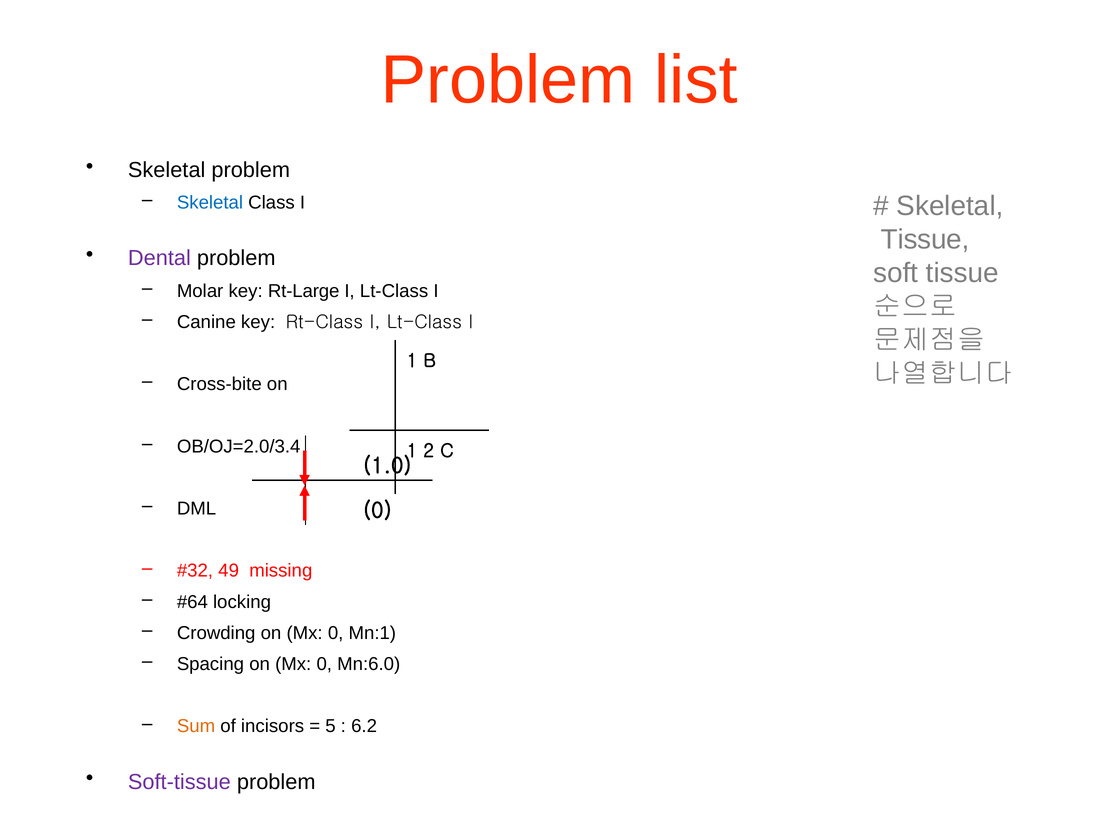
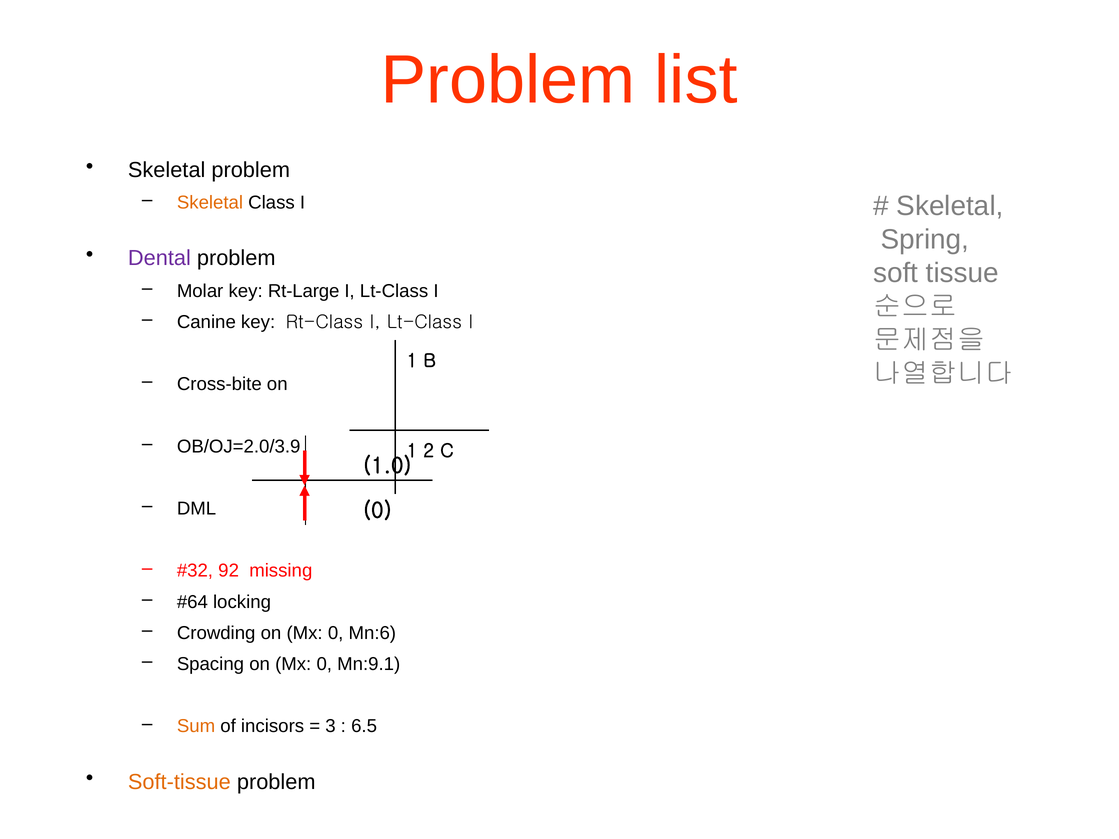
Skeletal at (210, 203) colour: blue -> orange
Tissue at (925, 239): Tissue -> Spring
OB/OJ=2.0/3.4: OB/OJ=2.0/3.4 -> OB/OJ=2.0/3.9
49: 49 -> 92
Mn:1: Mn:1 -> Mn:6
Mn:6.0: Mn:6.0 -> Mn:9.1
5: 5 -> 3
6.2: 6.2 -> 6.5
Soft-tissue colour: purple -> orange
